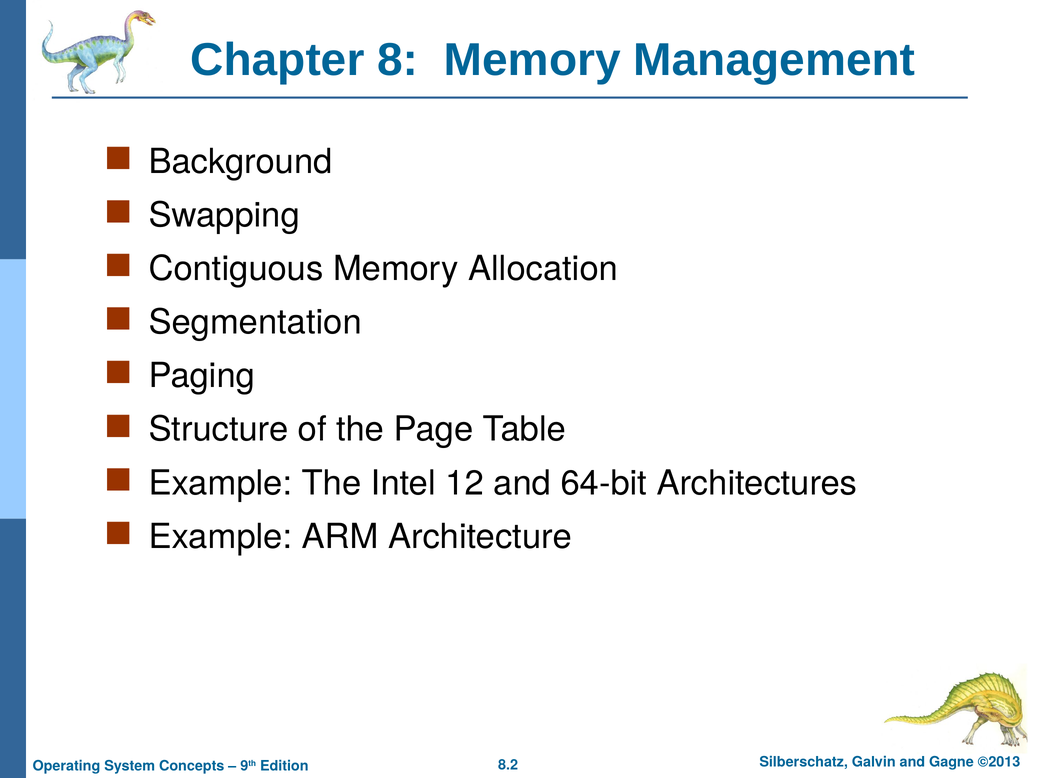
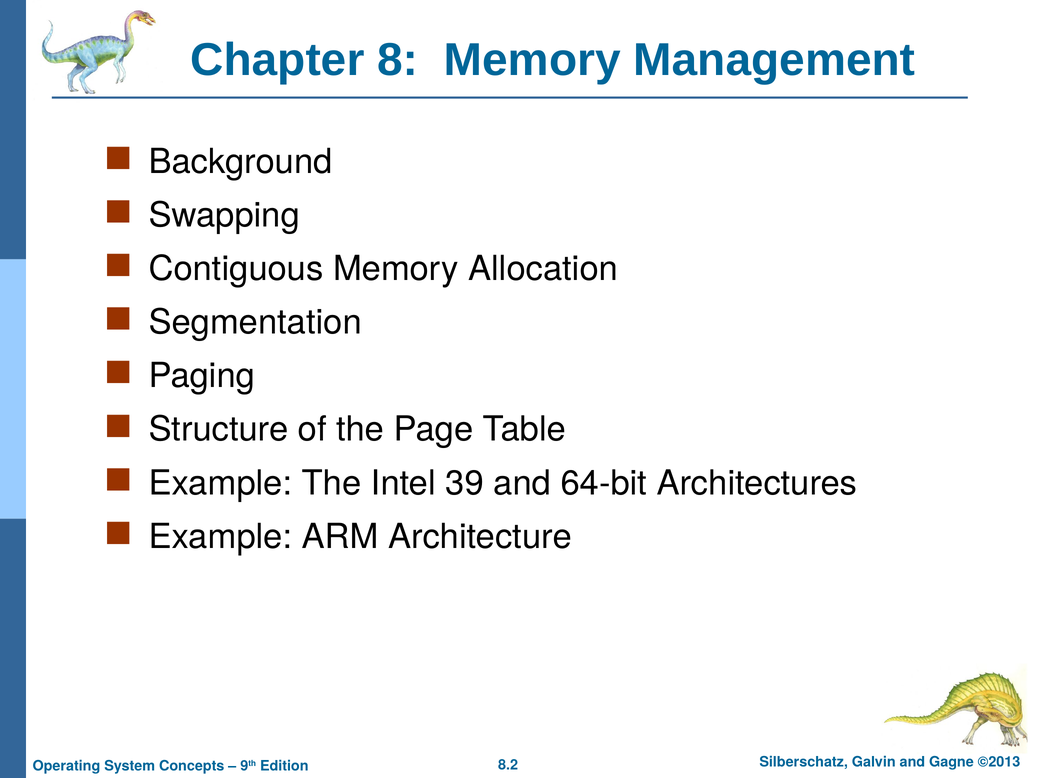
12: 12 -> 39
